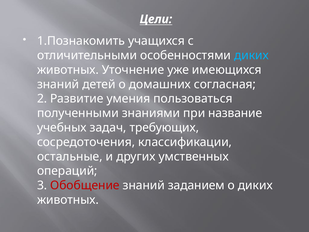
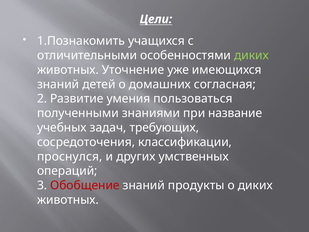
диких at (251, 55) colour: light blue -> light green
остальные: остальные -> проснулся
заданием: заданием -> продукты
